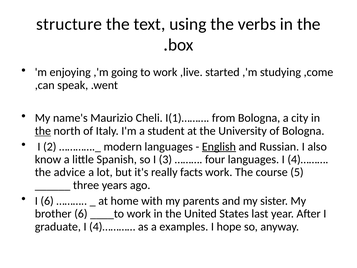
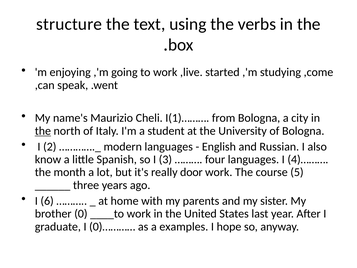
English underline: present -> none
advice: advice -> month
facts: facts -> door
brother 6: 6 -> 0
4)…………: 4)………… -> 0)…………
